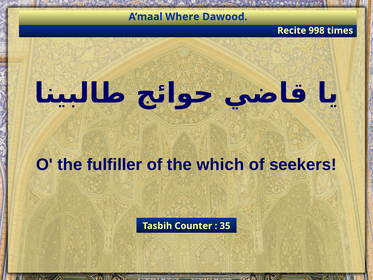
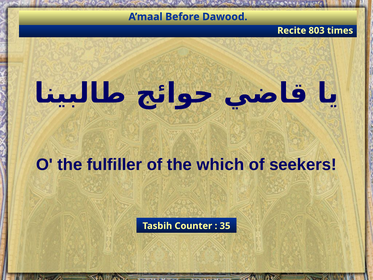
Where: Where -> Before
998: 998 -> 803
